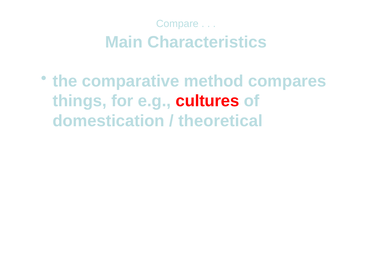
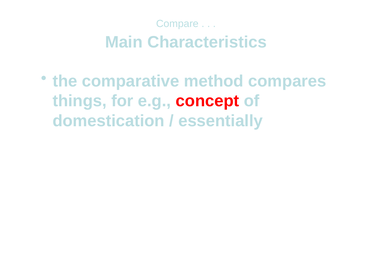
cultures: cultures -> concept
theoretical: theoretical -> essentially
